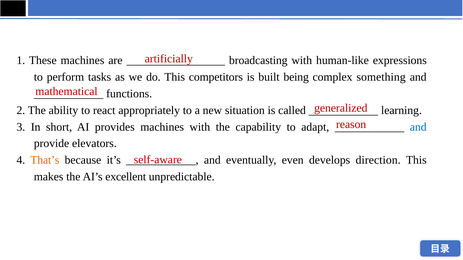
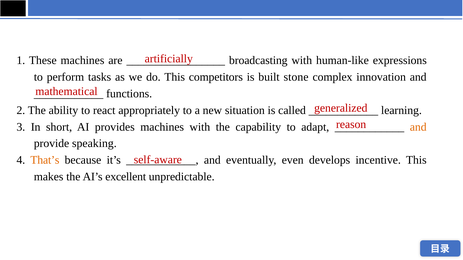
being: being -> stone
something: something -> innovation
and at (418, 127) colour: blue -> orange
elevators: elevators -> speaking
direction: direction -> incentive
